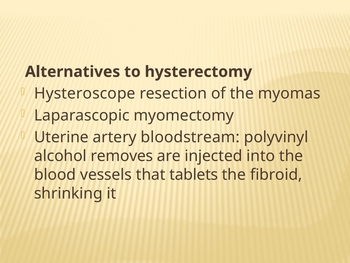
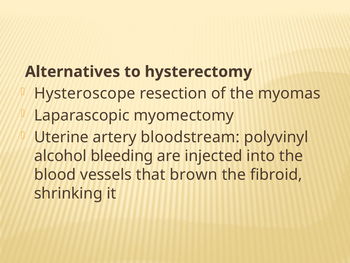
removes: removes -> bleeding
tablets: tablets -> brown
